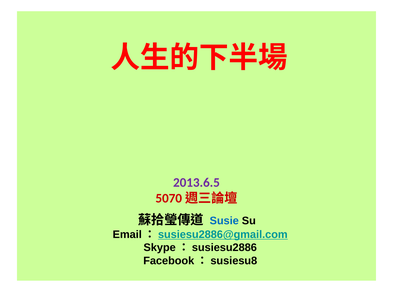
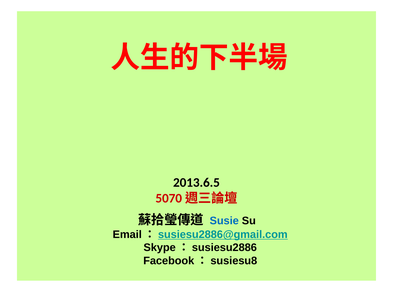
2013.6.5 colour: purple -> black
